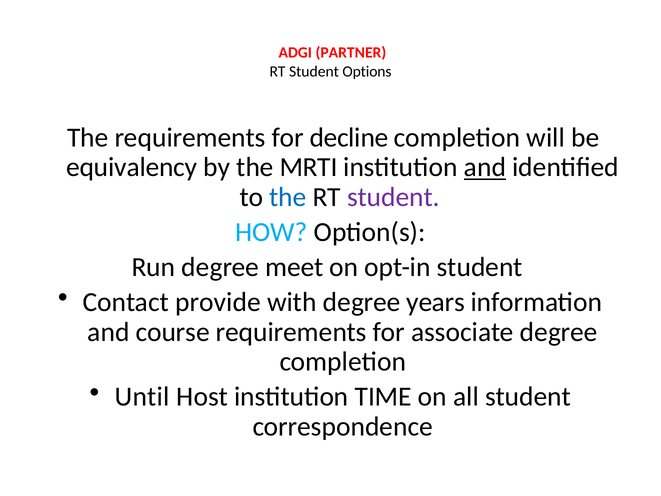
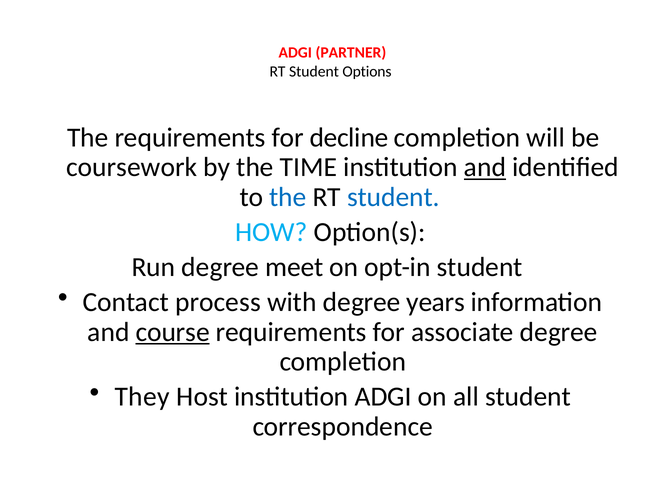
equivalency: equivalency -> coursework
MRTI: MRTI -> TIME
student at (393, 197) colour: purple -> blue
provide: provide -> process
course underline: none -> present
Until: Until -> They
institution TIME: TIME -> ADGI
